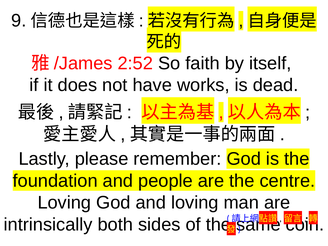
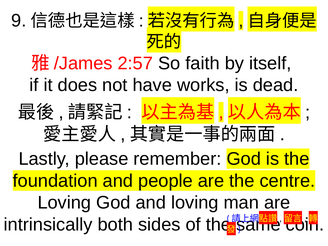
2:52: 2:52 -> 2:57
